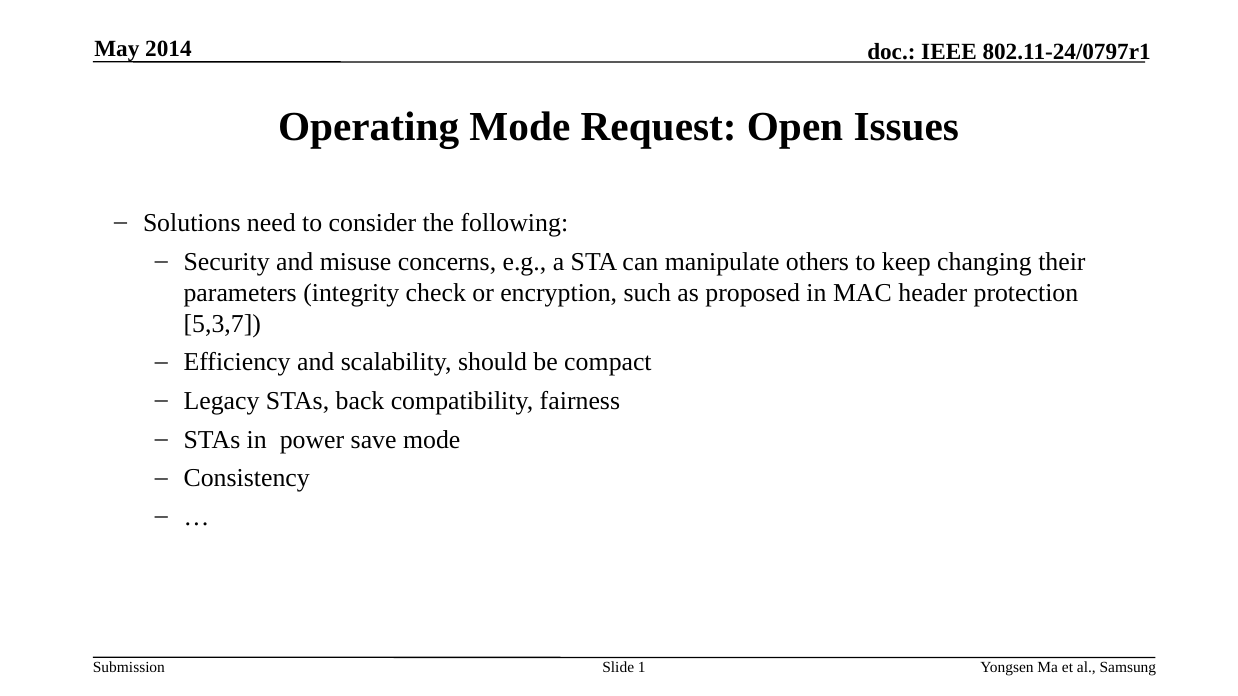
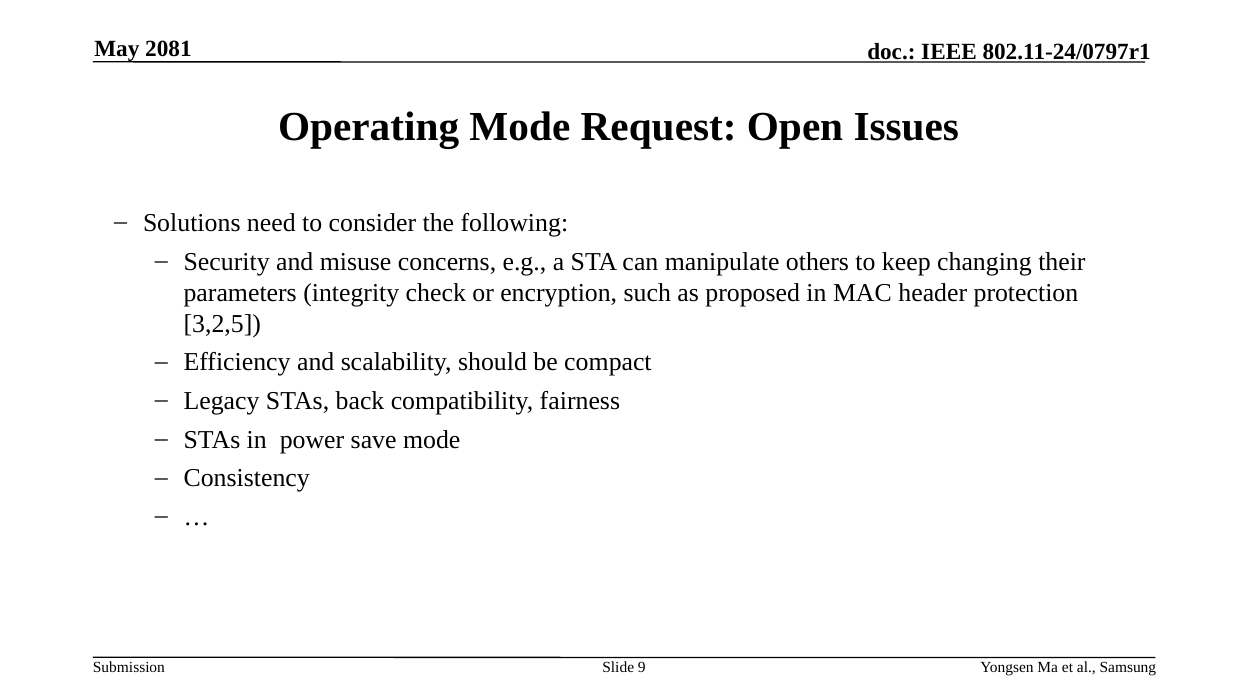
2014: 2014 -> 2081
5,3,7: 5,3,7 -> 3,2,5
1: 1 -> 9
